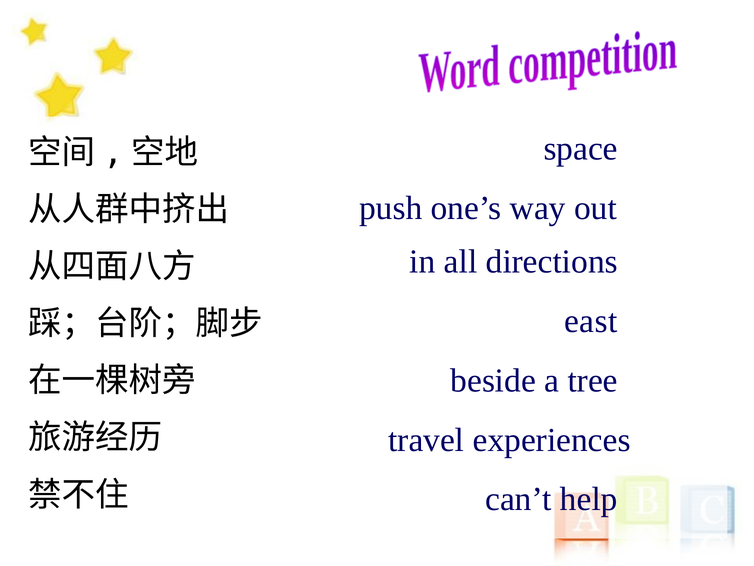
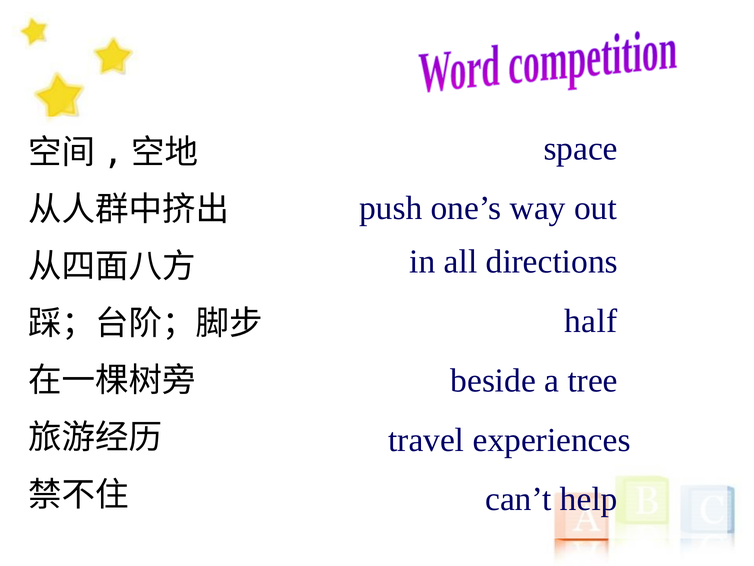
east: east -> half
